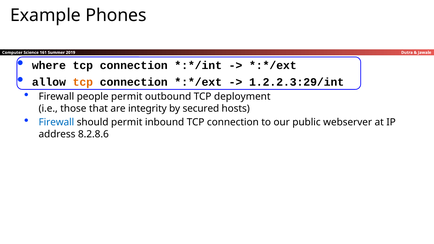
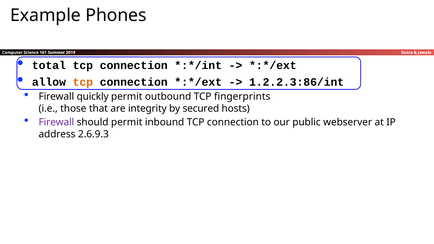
where: where -> total
1.2.2.3:29/int: 1.2.2.3:29/int -> 1.2.2.3:86/int
people: people -> quickly
deployment: deployment -> fingerprints
Firewall at (56, 122) colour: blue -> purple
8.2.8.6: 8.2.8.6 -> 2.6.9.3
